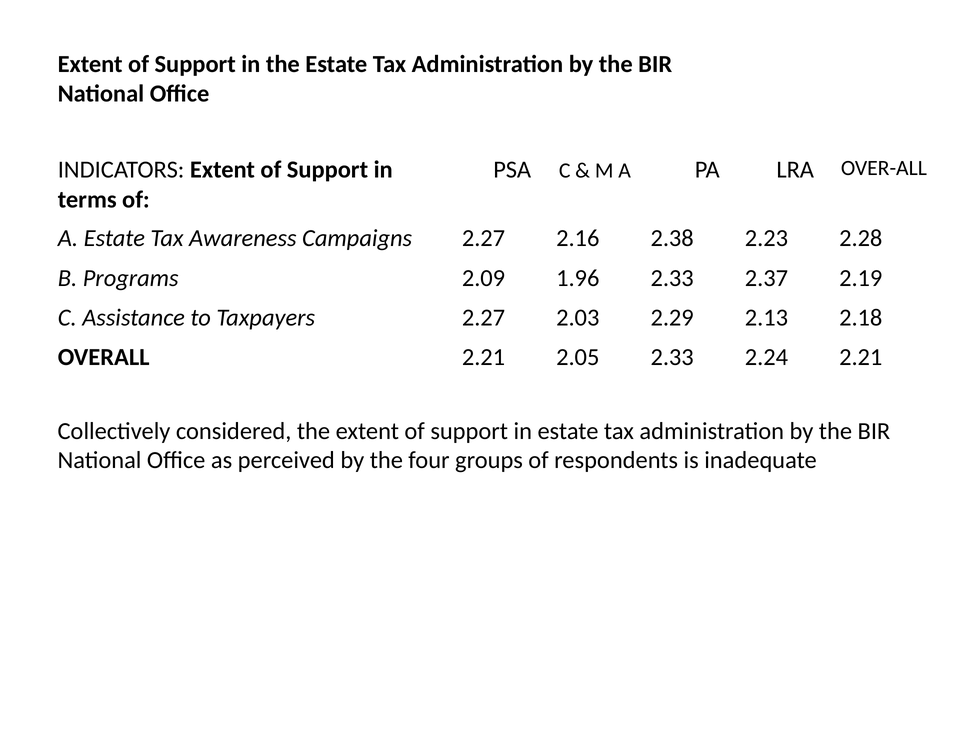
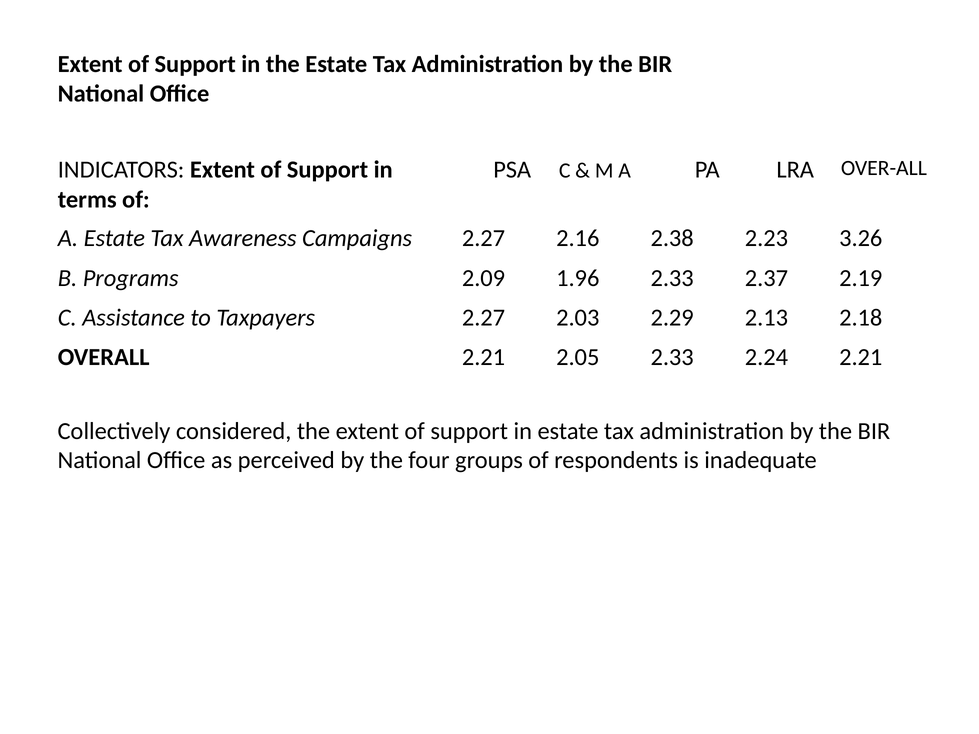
2.28: 2.28 -> 3.26
